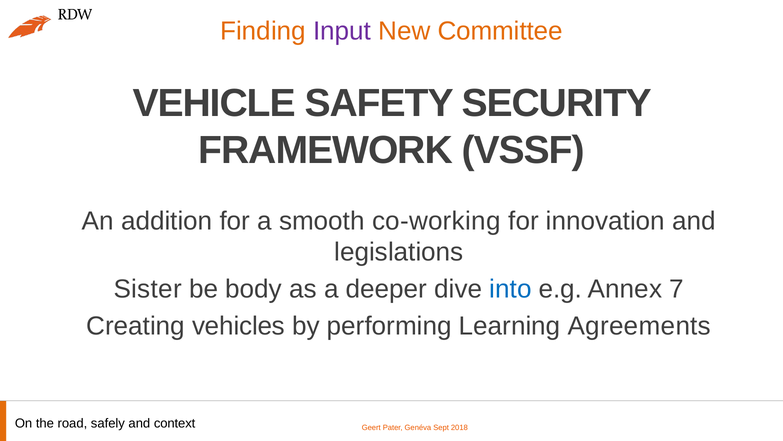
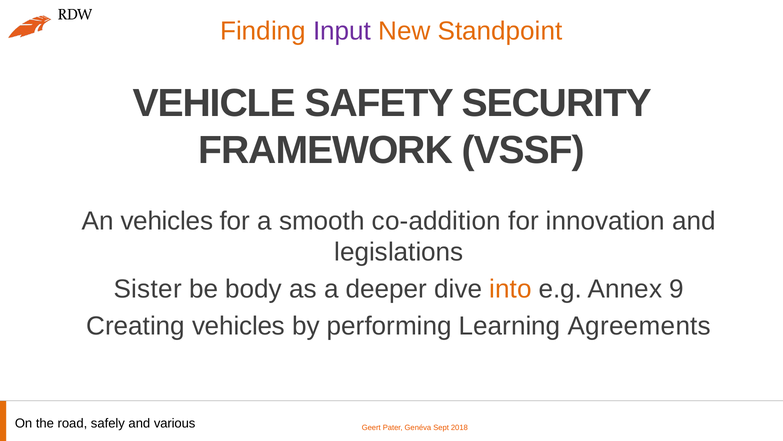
Committee: Committee -> Standpoint
An addition: addition -> vehicles
co-working: co-working -> co-addition
into colour: blue -> orange
7: 7 -> 9
context: context -> various
